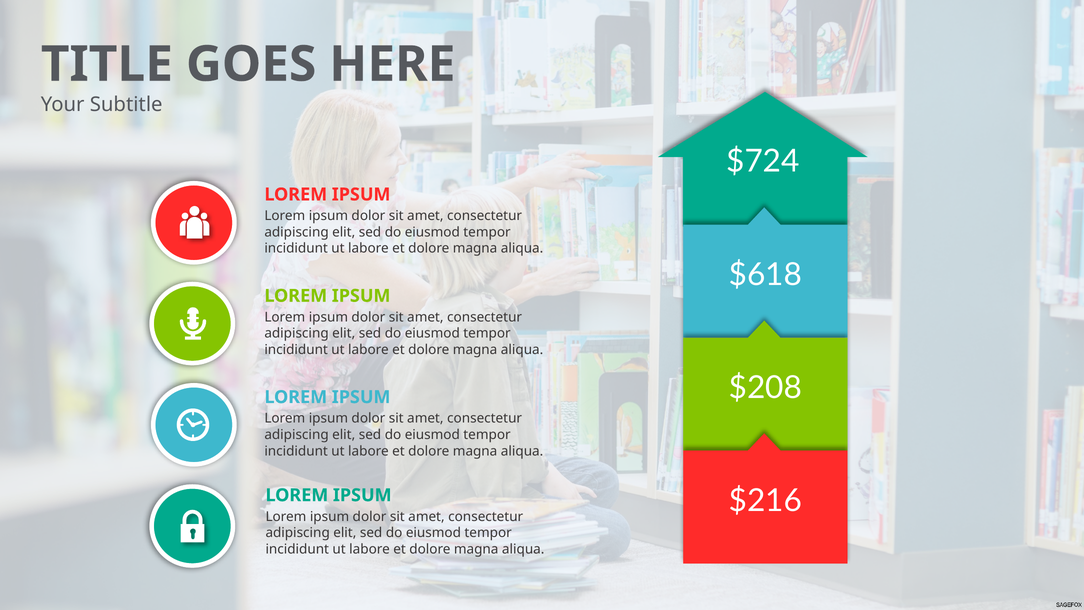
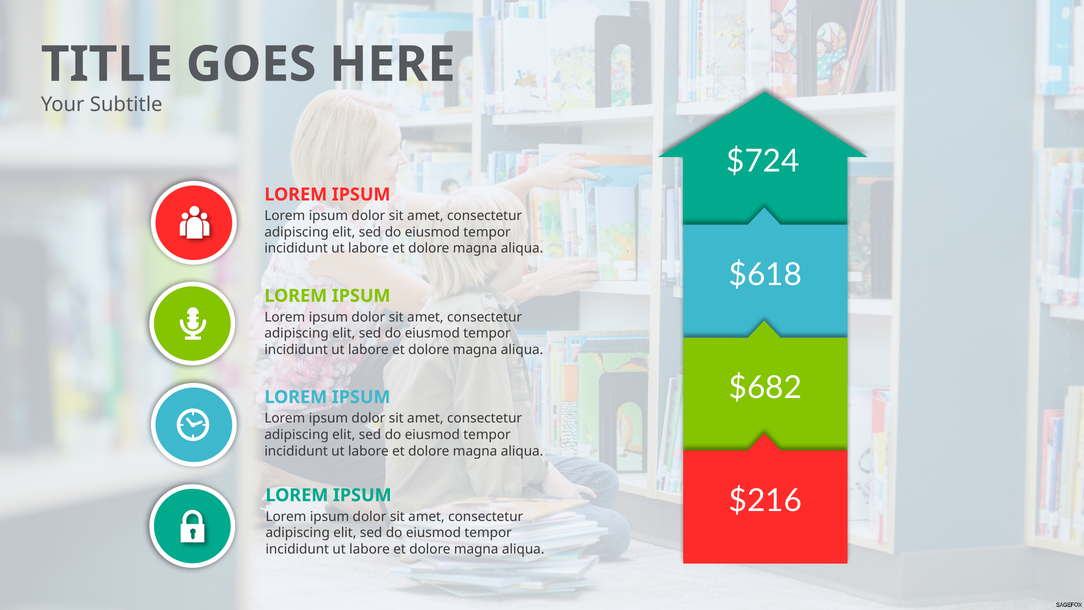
$208: $208 -> $682
